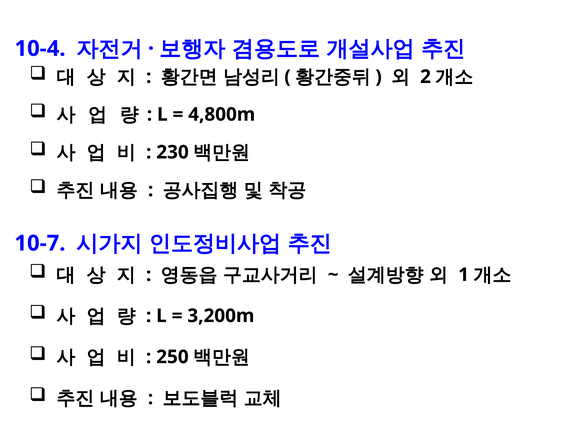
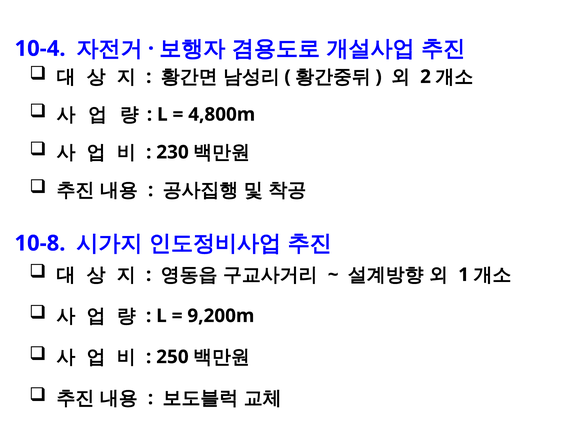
10-7: 10-7 -> 10-8
3,200m: 3,200m -> 9,200m
